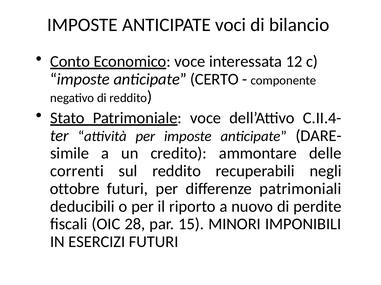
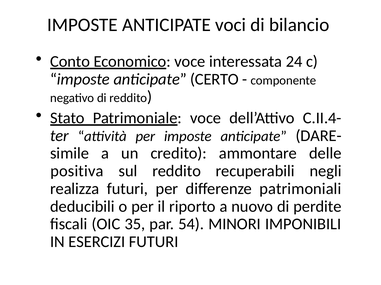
12: 12 -> 24
correnti: correnti -> positiva
ottobre: ottobre -> realizza
28: 28 -> 35
15: 15 -> 54
